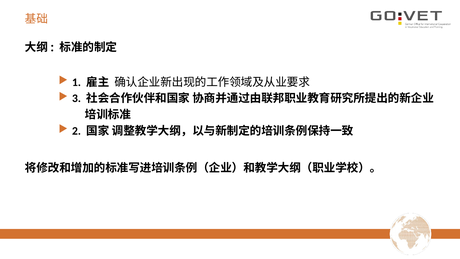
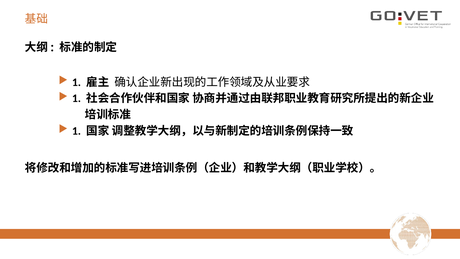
3 at (77, 98): 3 -> 1
2 at (77, 131): 2 -> 1
